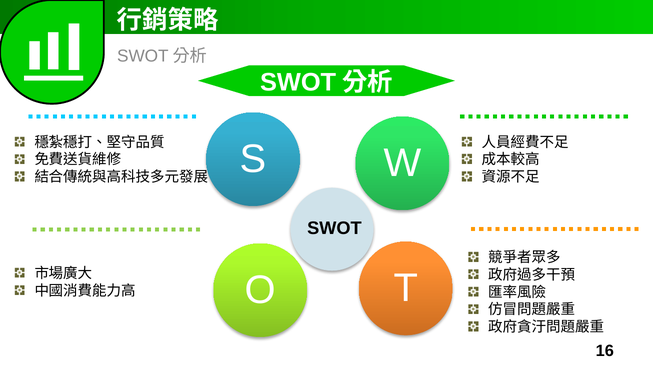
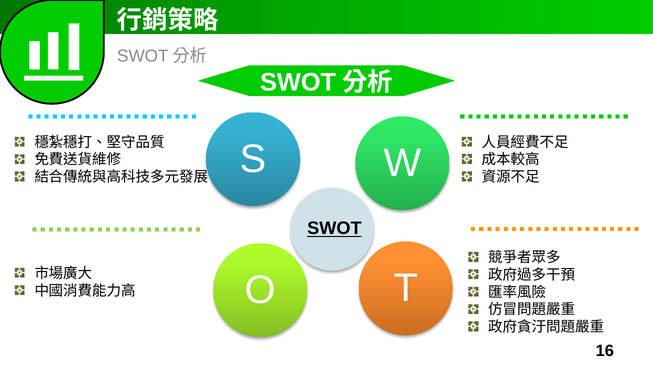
SWOT at (334, 229) underline: none -> present
